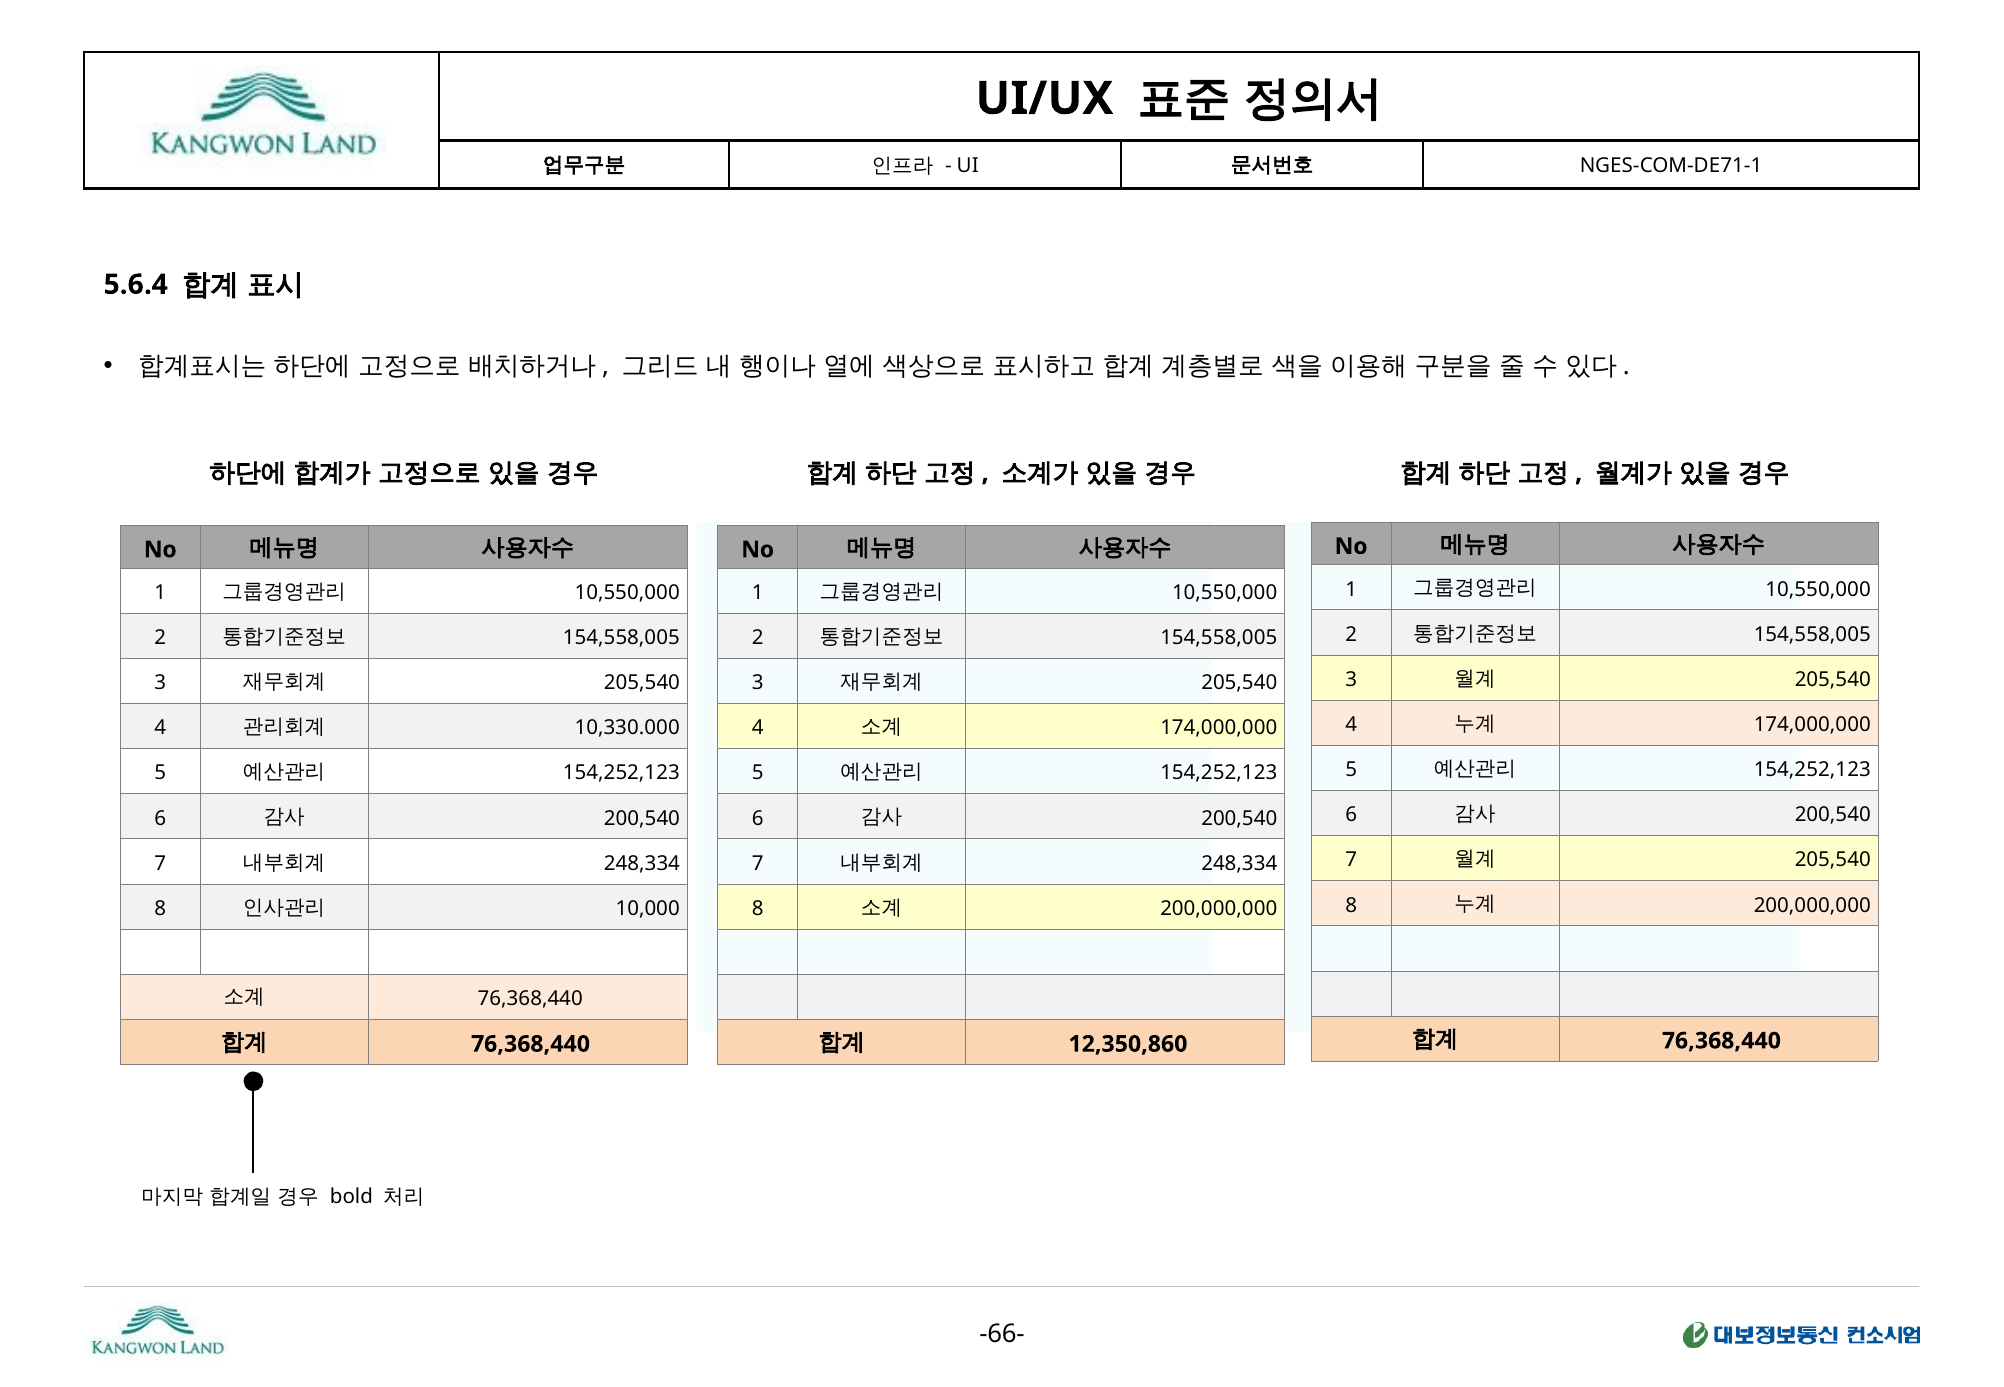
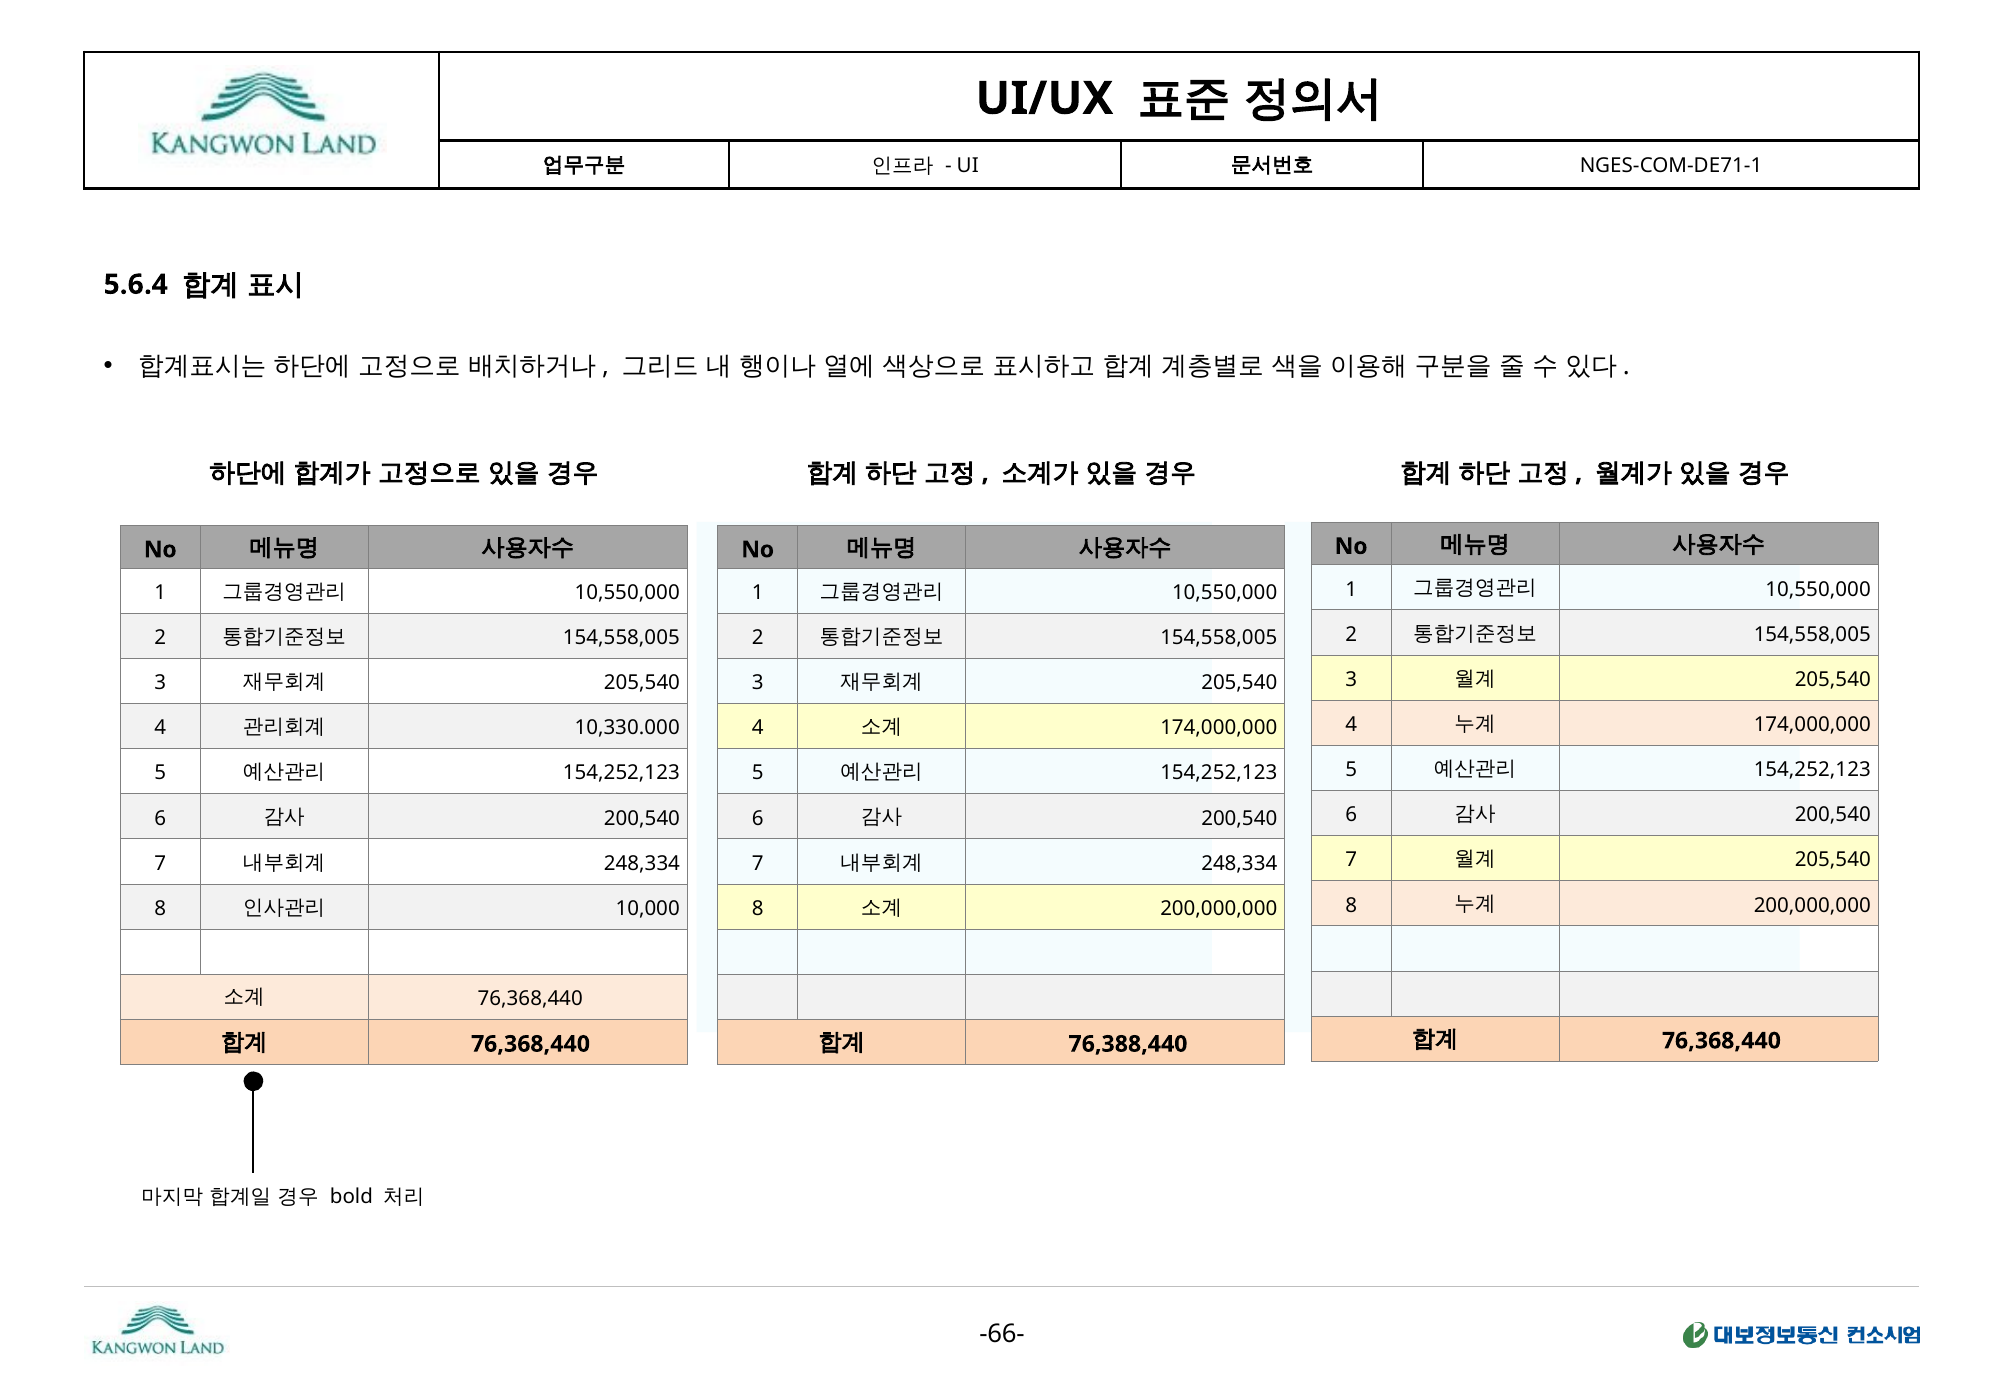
12,350,860: 12,350,860 -> 76,388,440
